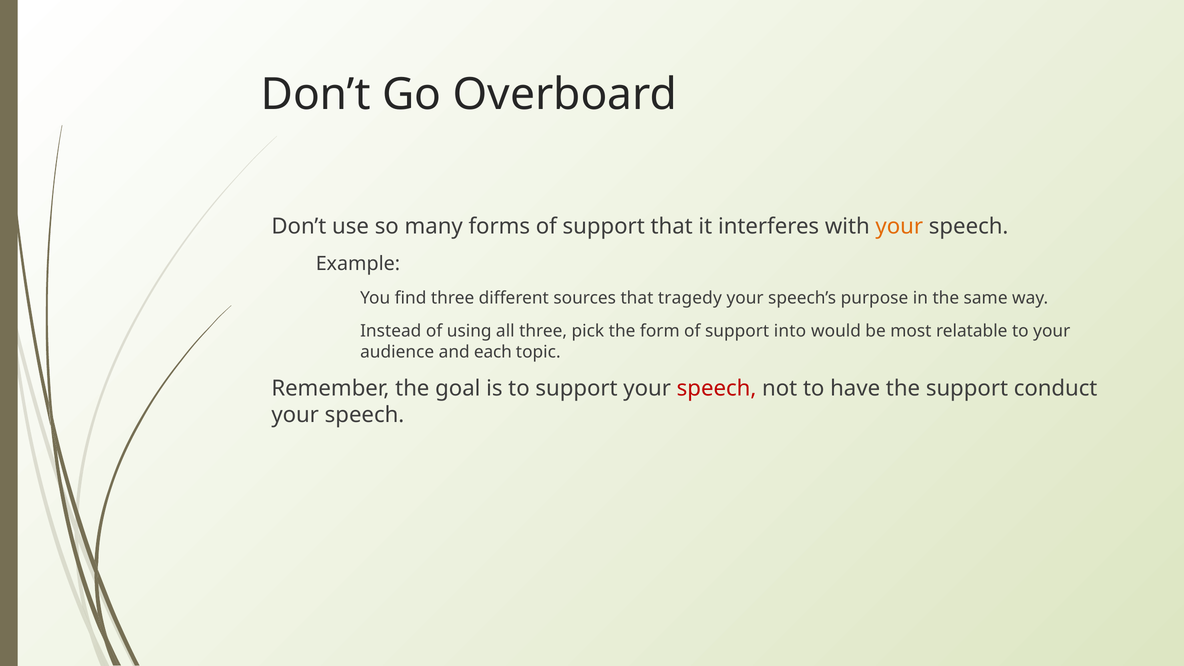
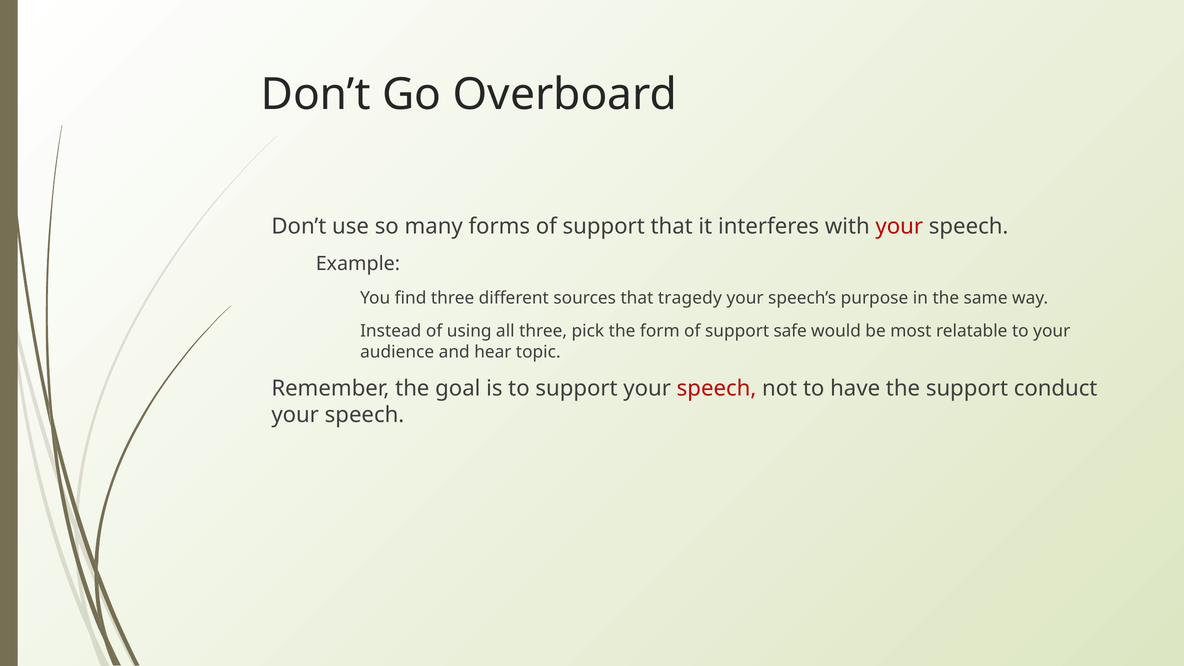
your at (899, 227) colour: orange -> red
into: into -> safe
each: each -> hear
